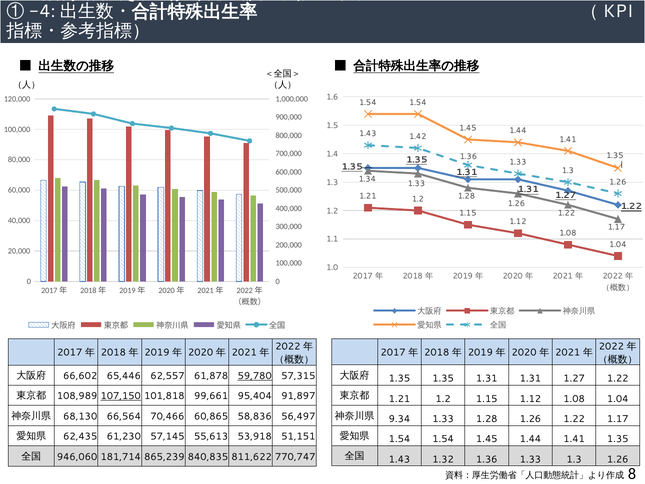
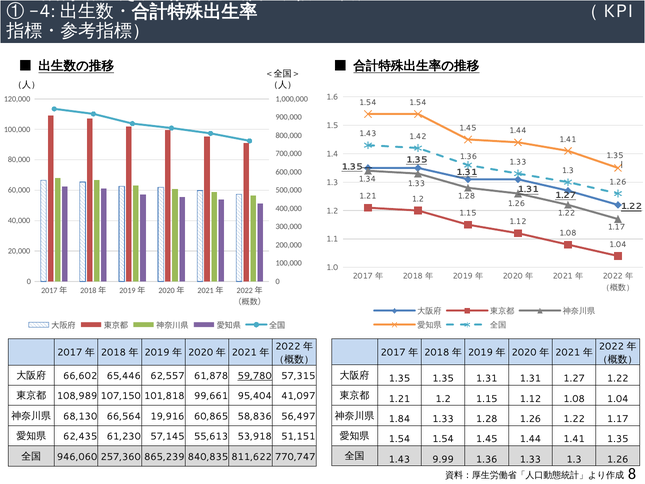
107,150 underline: present -> none
91,897: 91,897 -> 41,097
9.34: 9.34 -> 1.84
70,466: 70,466 -> 19,916
1.32: 1.32 -> 9.99
181,714: 181,714 -> 257,360
